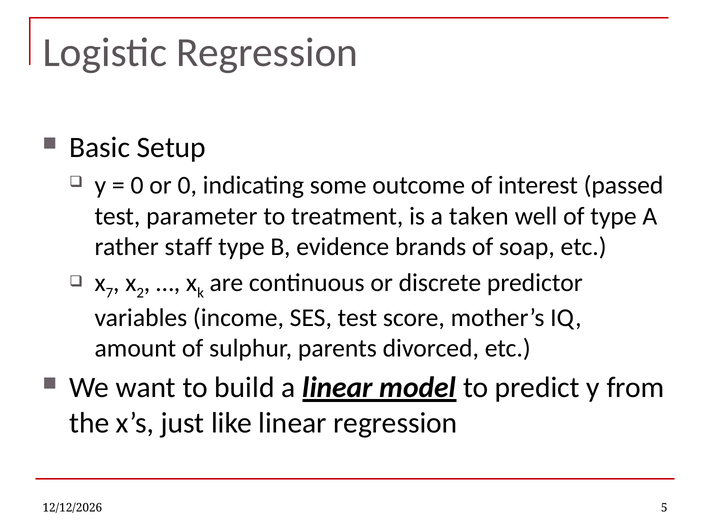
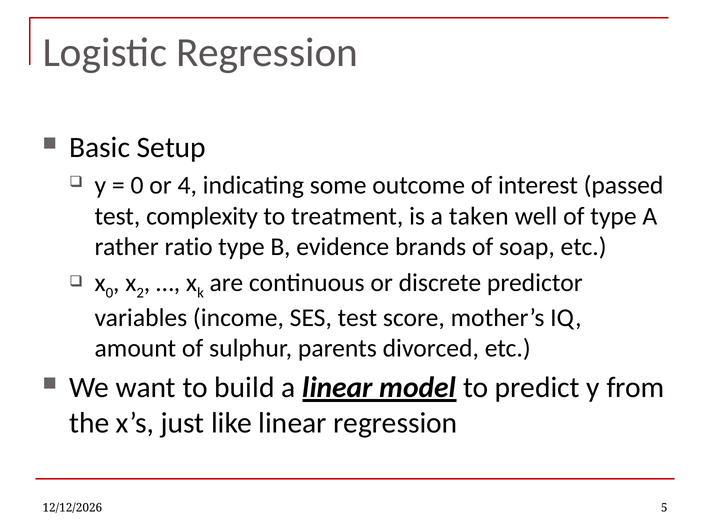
or 0: 0 -> 4
parameter: parameter -> complexity
staff: staff -> ratio
7 at (109, 293): 7 -> 0
